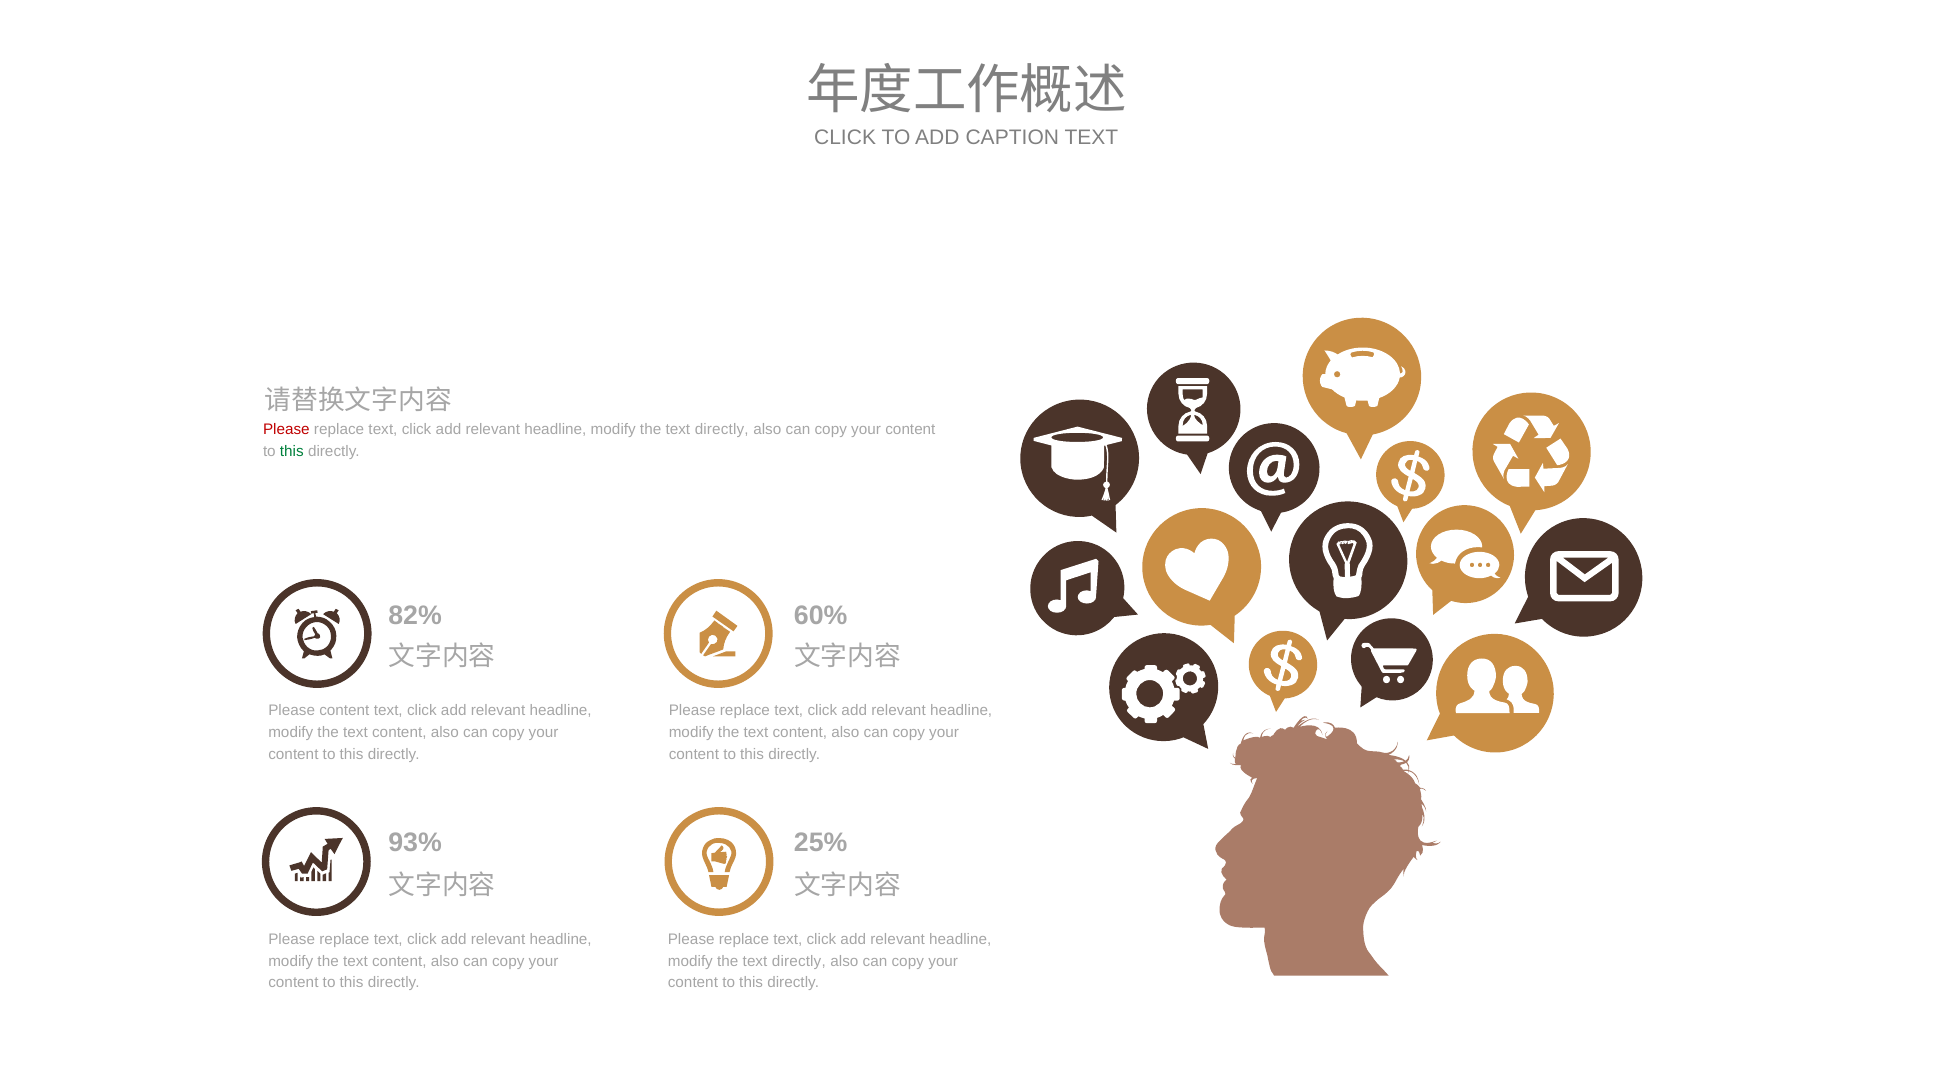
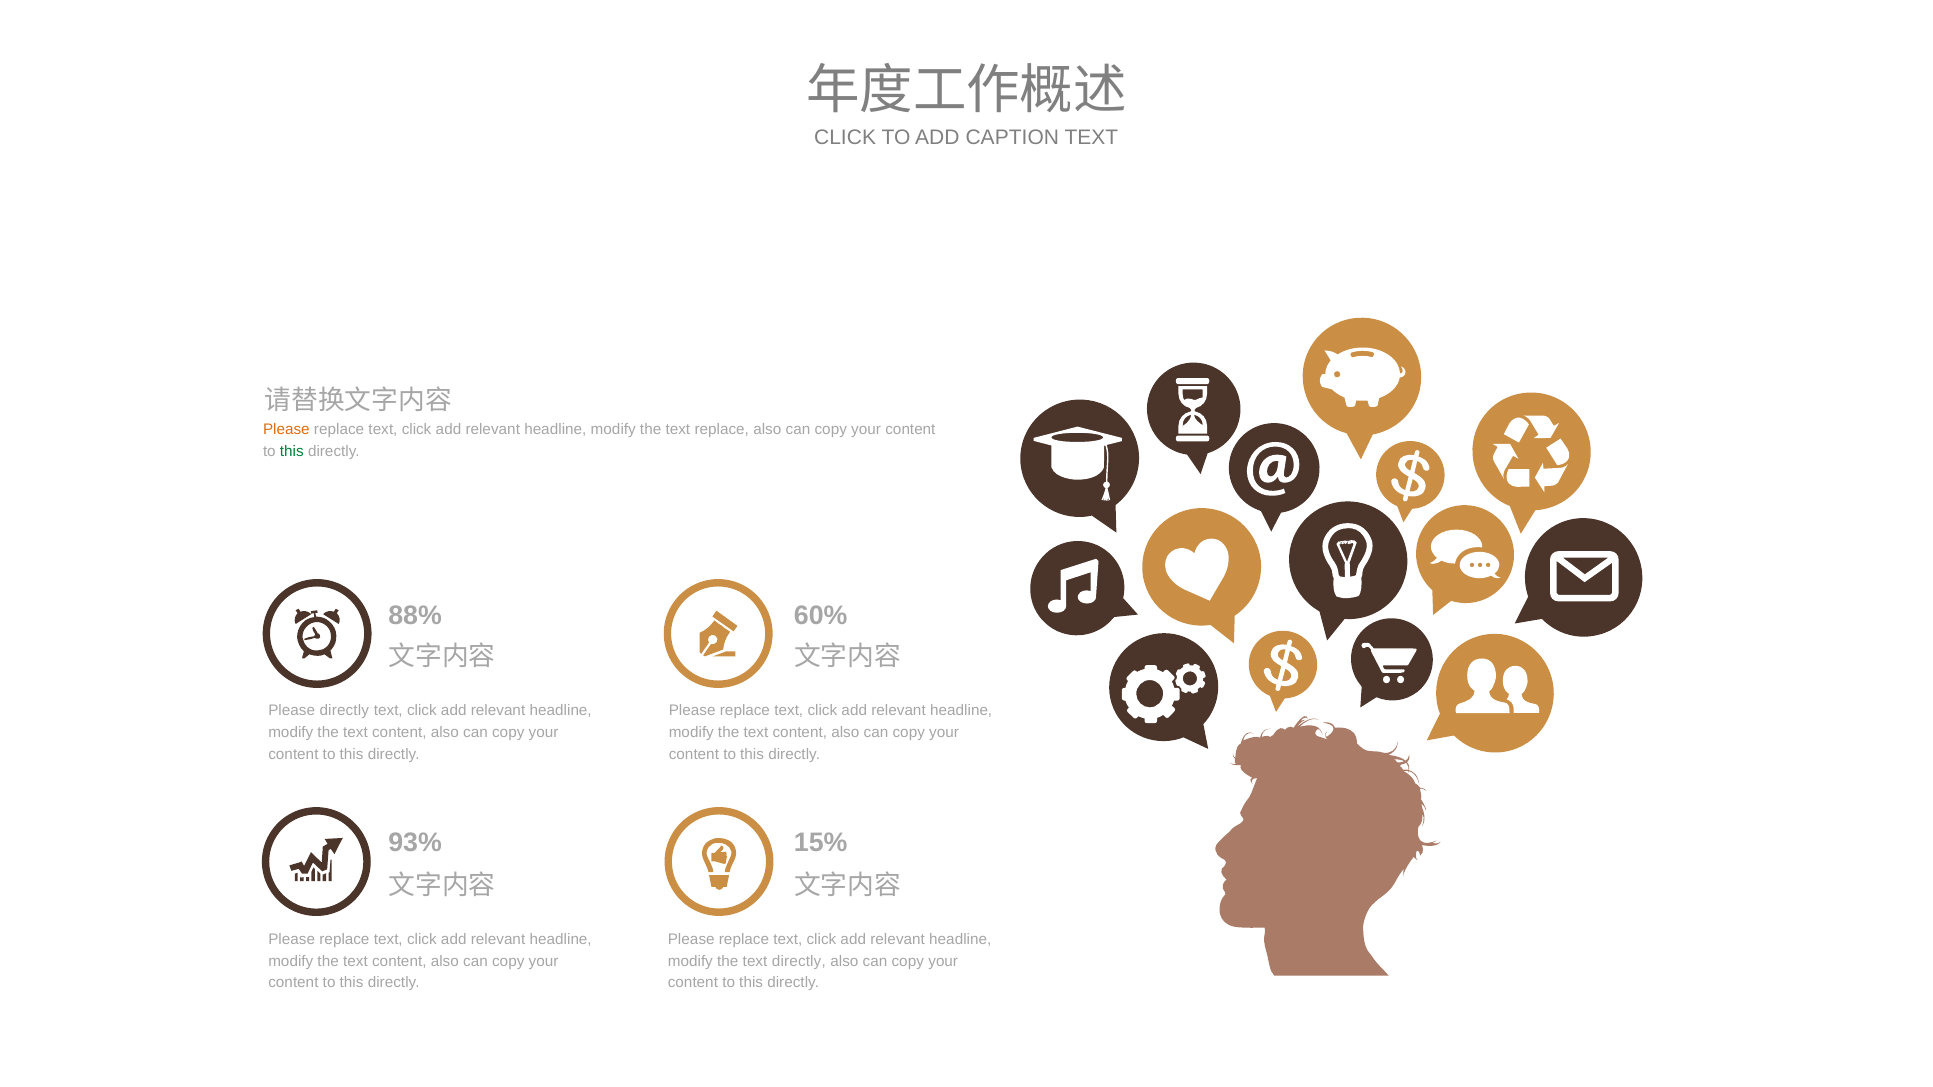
Please at (286, 430) colour: red -> orange
directly at (722, 430): directly -> replace
82%: 82% -> 88%
Please content: content -> directly
25%: 25% -> 15%
